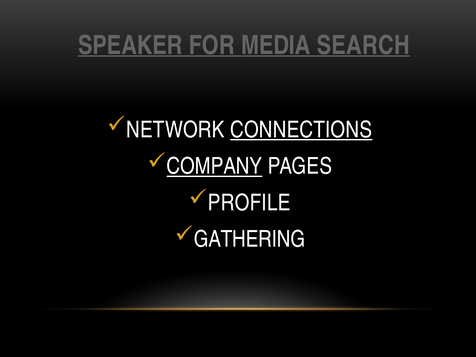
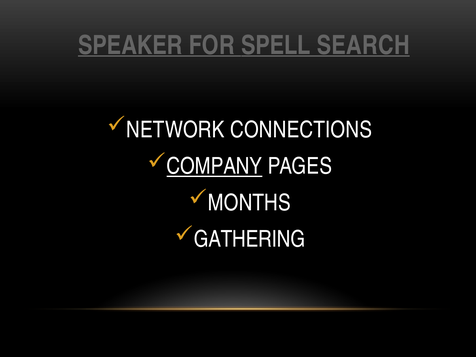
MEDIA: MEDIA -> SPELL
CONNECTIONS underline: present -> none
PROFILE: PROFILE -> MONTHS
